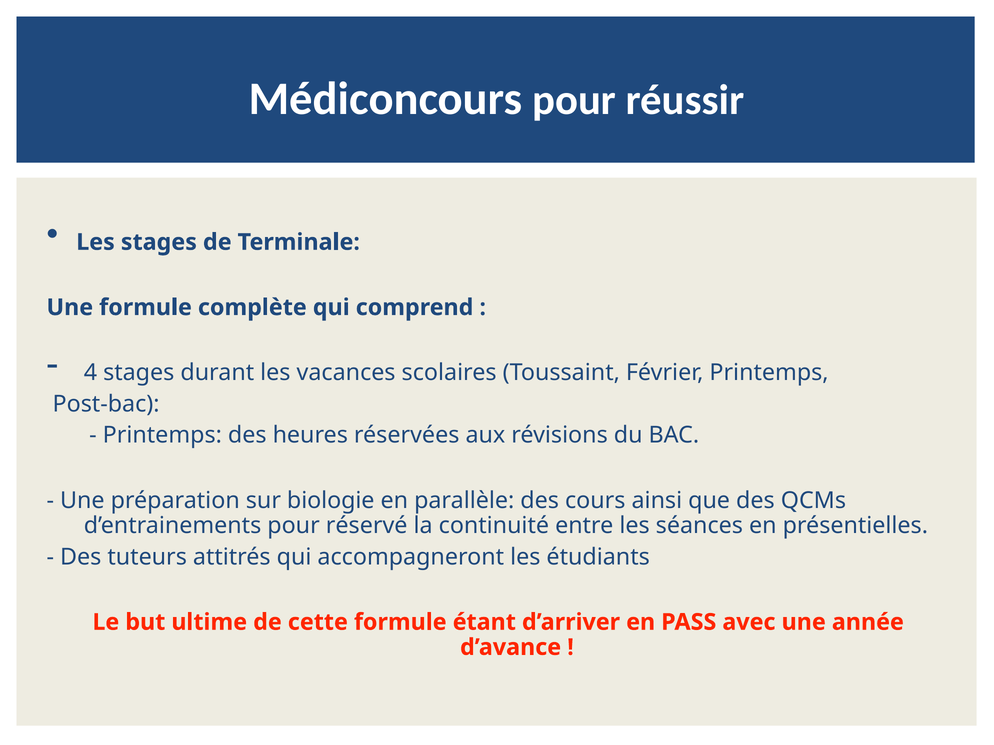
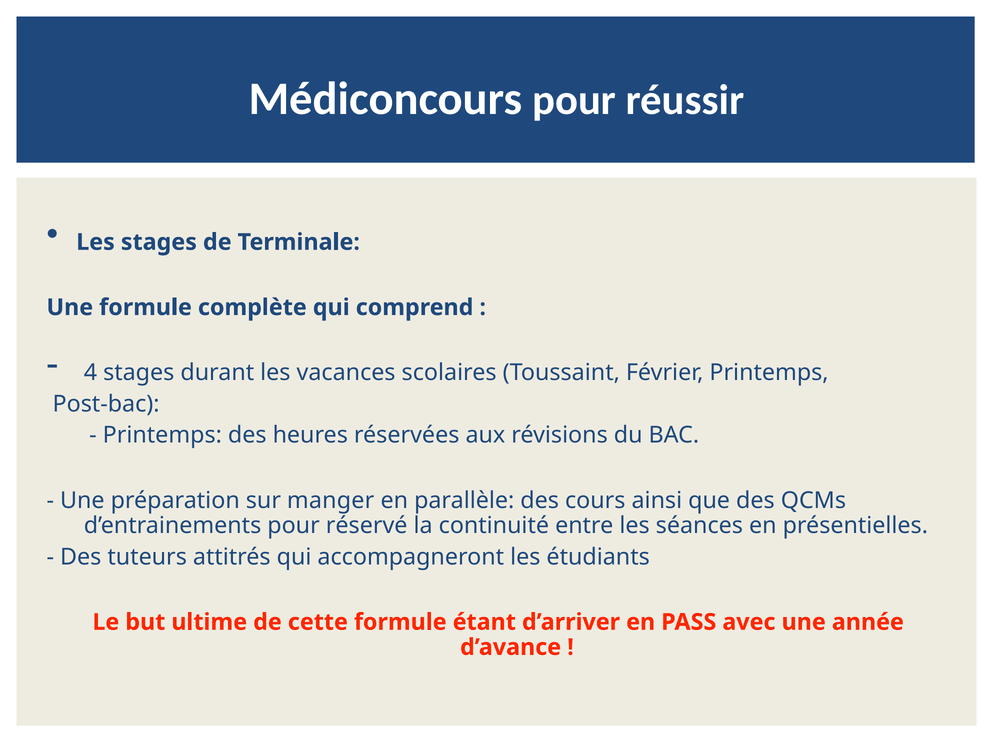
biologie: biologie -> manger
